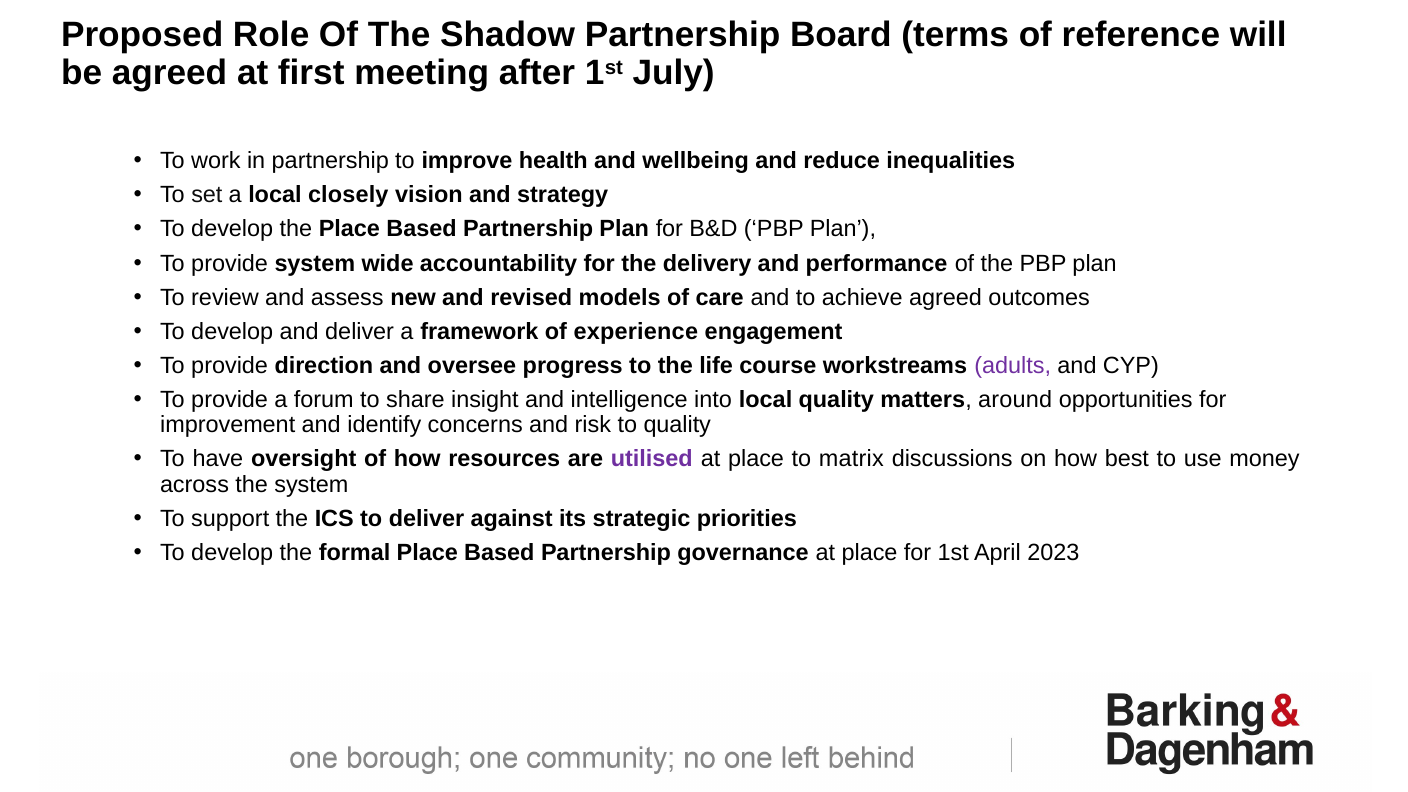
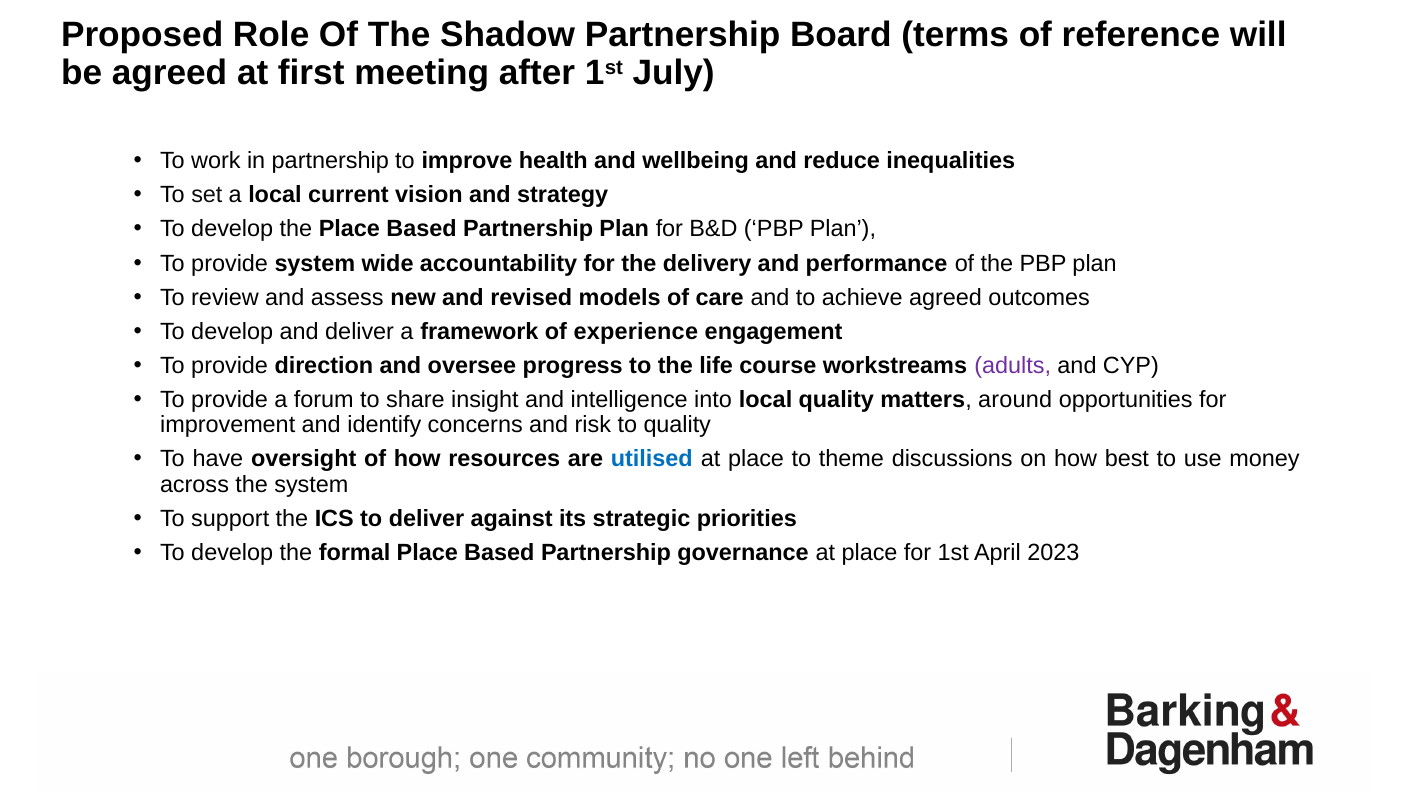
closely: closely -> current
utilised colour: purple -> blue
matrix: matrix -> theme
